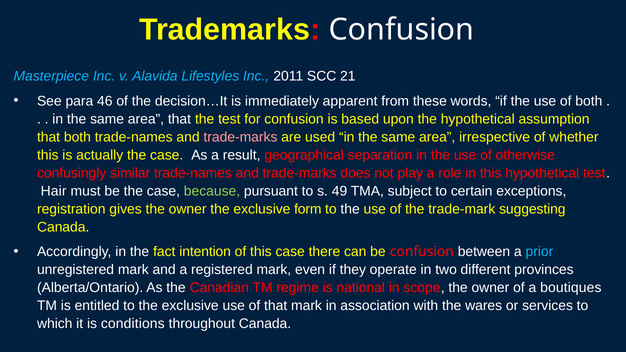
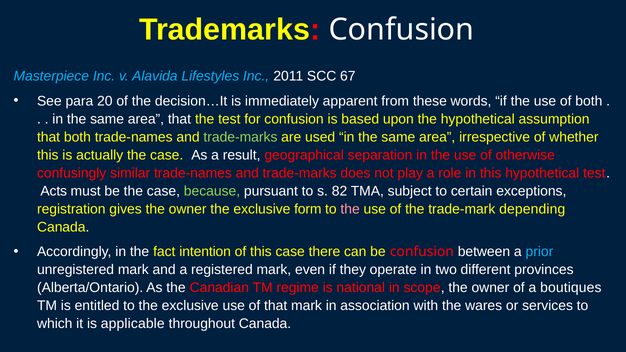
21: 21 -> 67
46: 46 -> 20
trade-marks at (240, 137) colour: pink -> light green
Hair: Hair -> Acts
49: 49 -> 82
the at (350, 209) colour: white -> pink
suggesting: suggesting -> depending
conditions: conditions -> applicable
